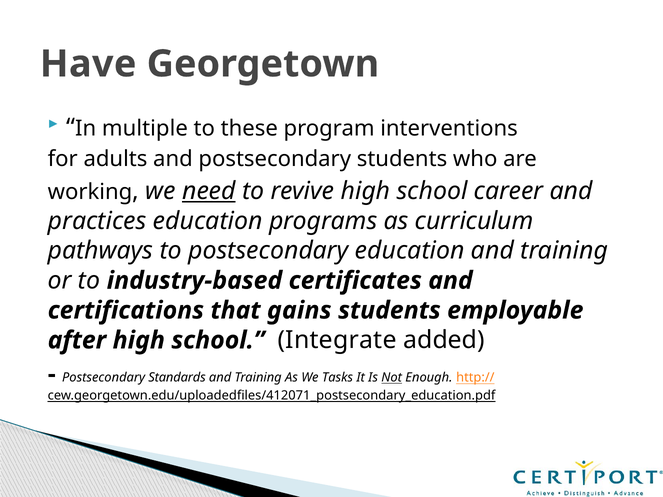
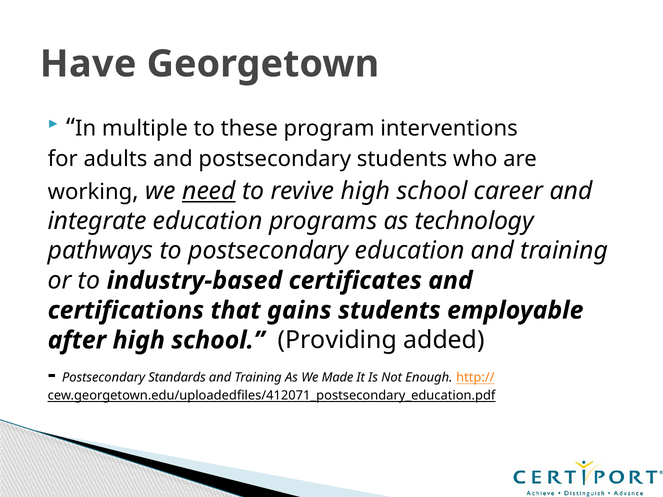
practices: practices -> integrate
curriculum: curriculum -> technology
Integrate: Integrate -> Providing
Tasks: Tasks -> Made
Not underline: present -> none
